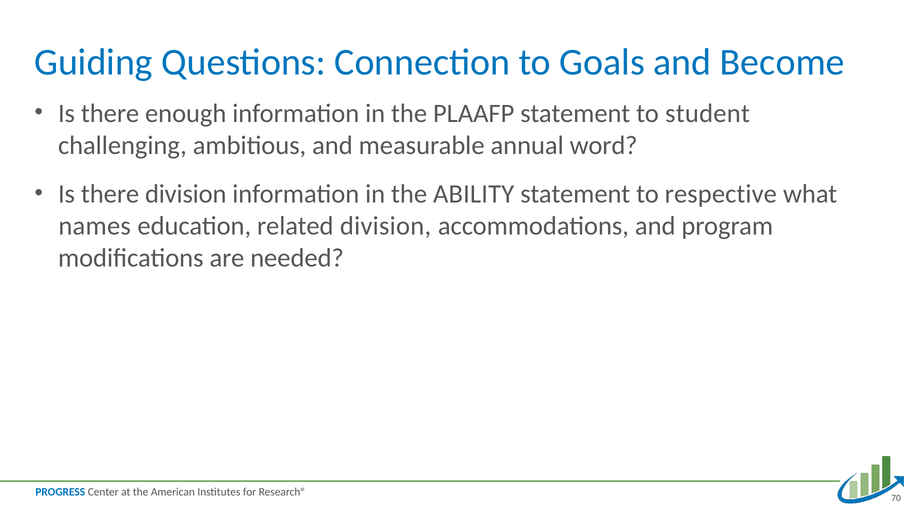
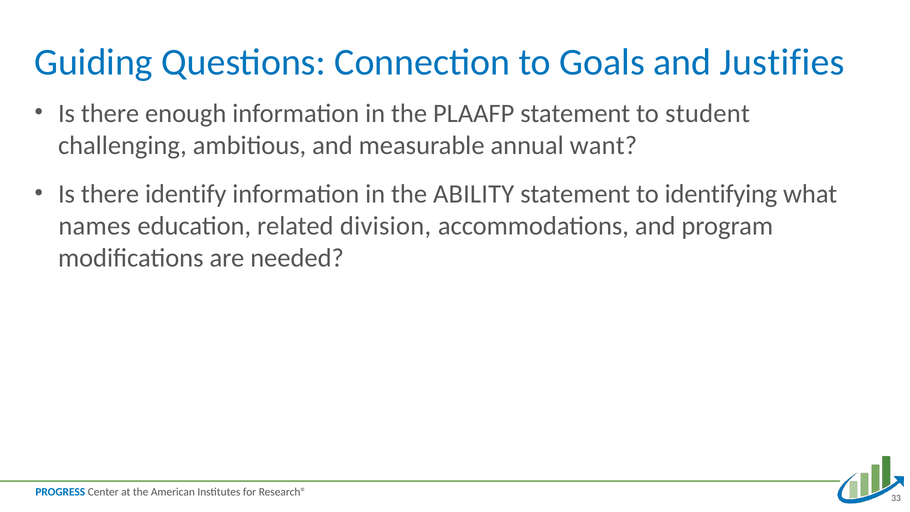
Become: Become -> Justifies
word: word -> want
there division: division -> identify
respective: respective -> identifying
70: 70 -> 33
